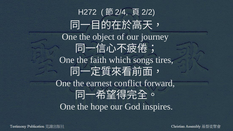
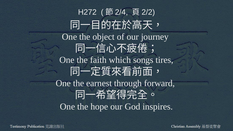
conflict: conflict -> through
